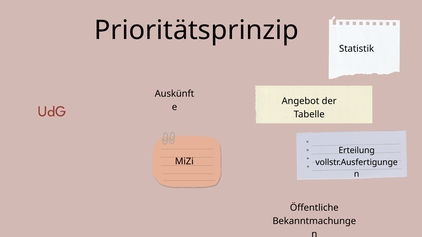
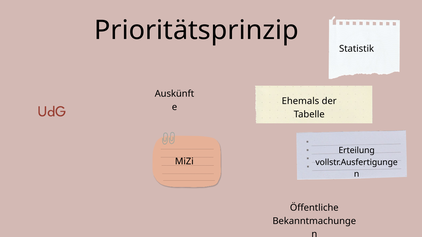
Angebot: Angebot -> Ehemals
